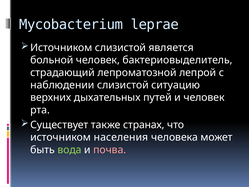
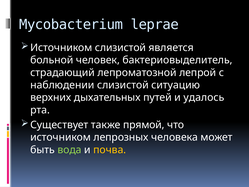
и человек: человек -> удалось
странах: странах -> прямой
населения: населения -> лепрозных
почва colour: pink -> yellow
